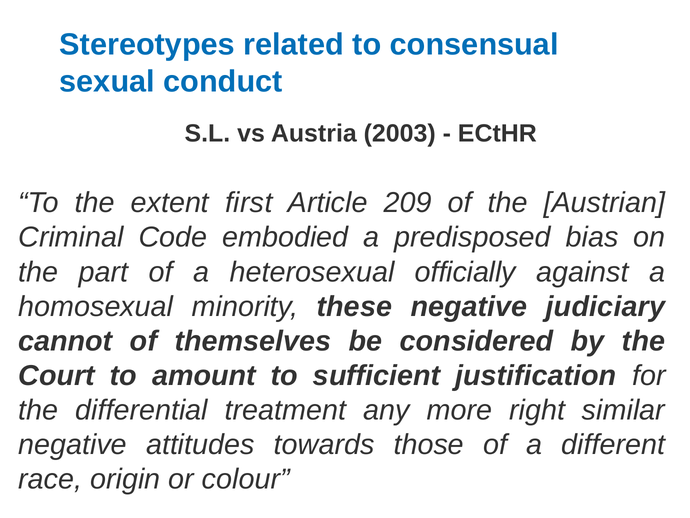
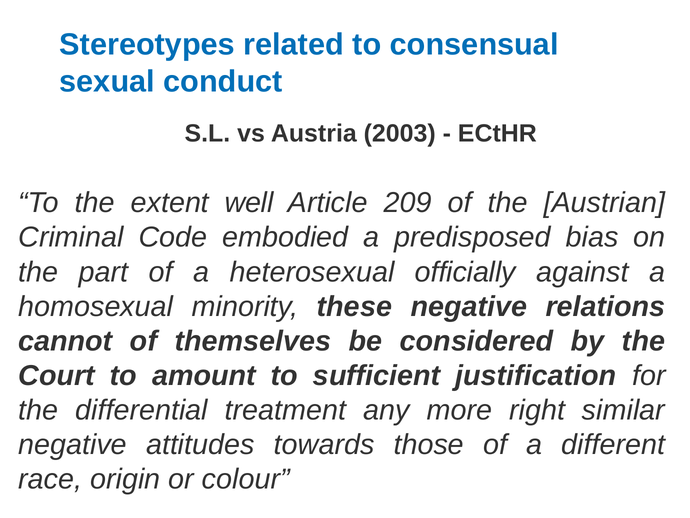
first: first -> well
judiciary: judiciary -> relations
